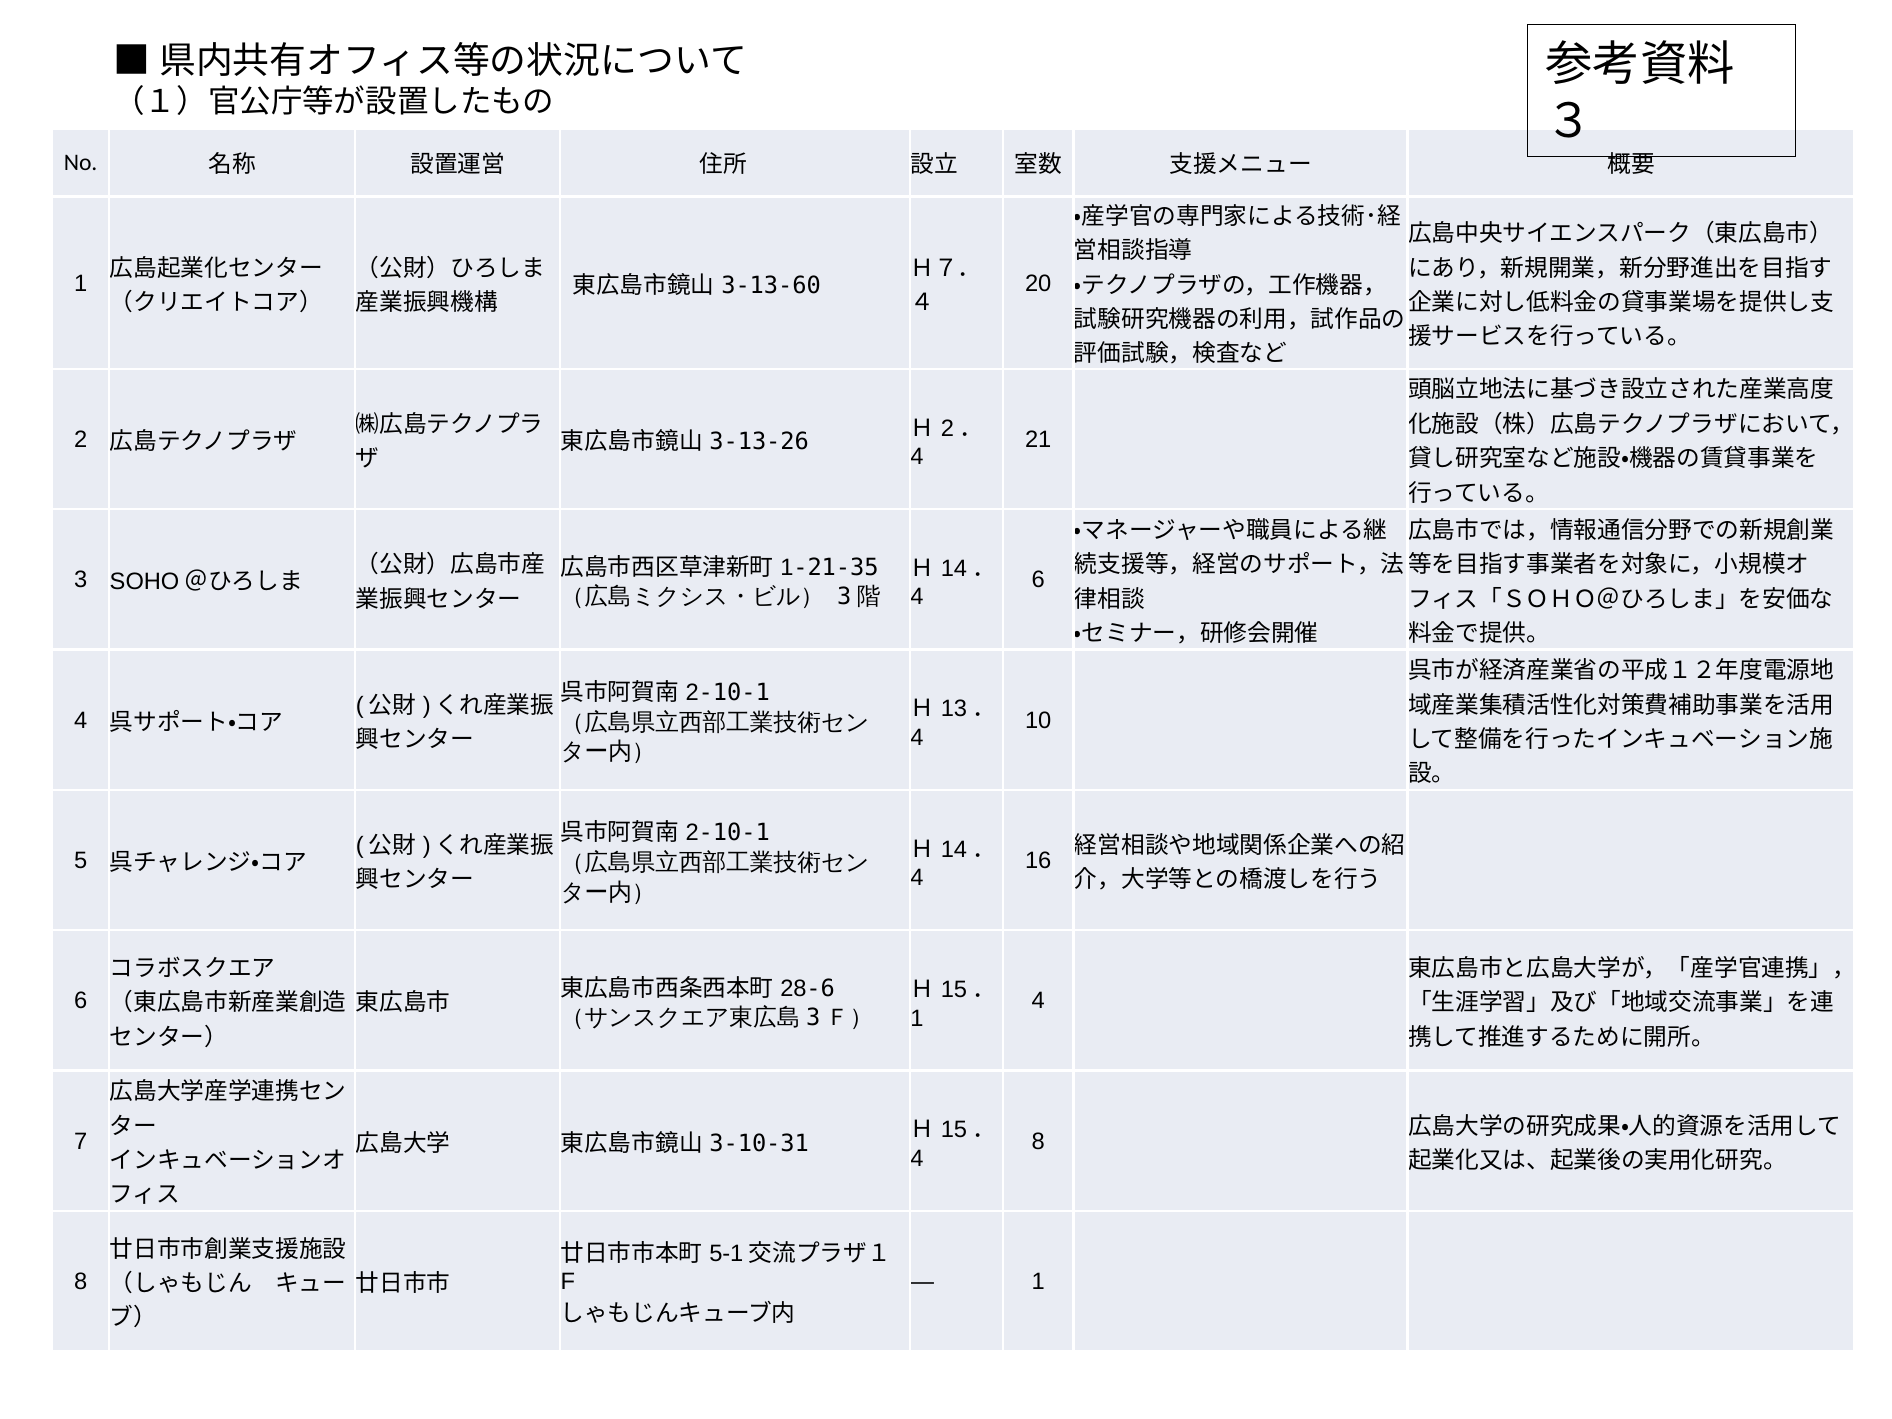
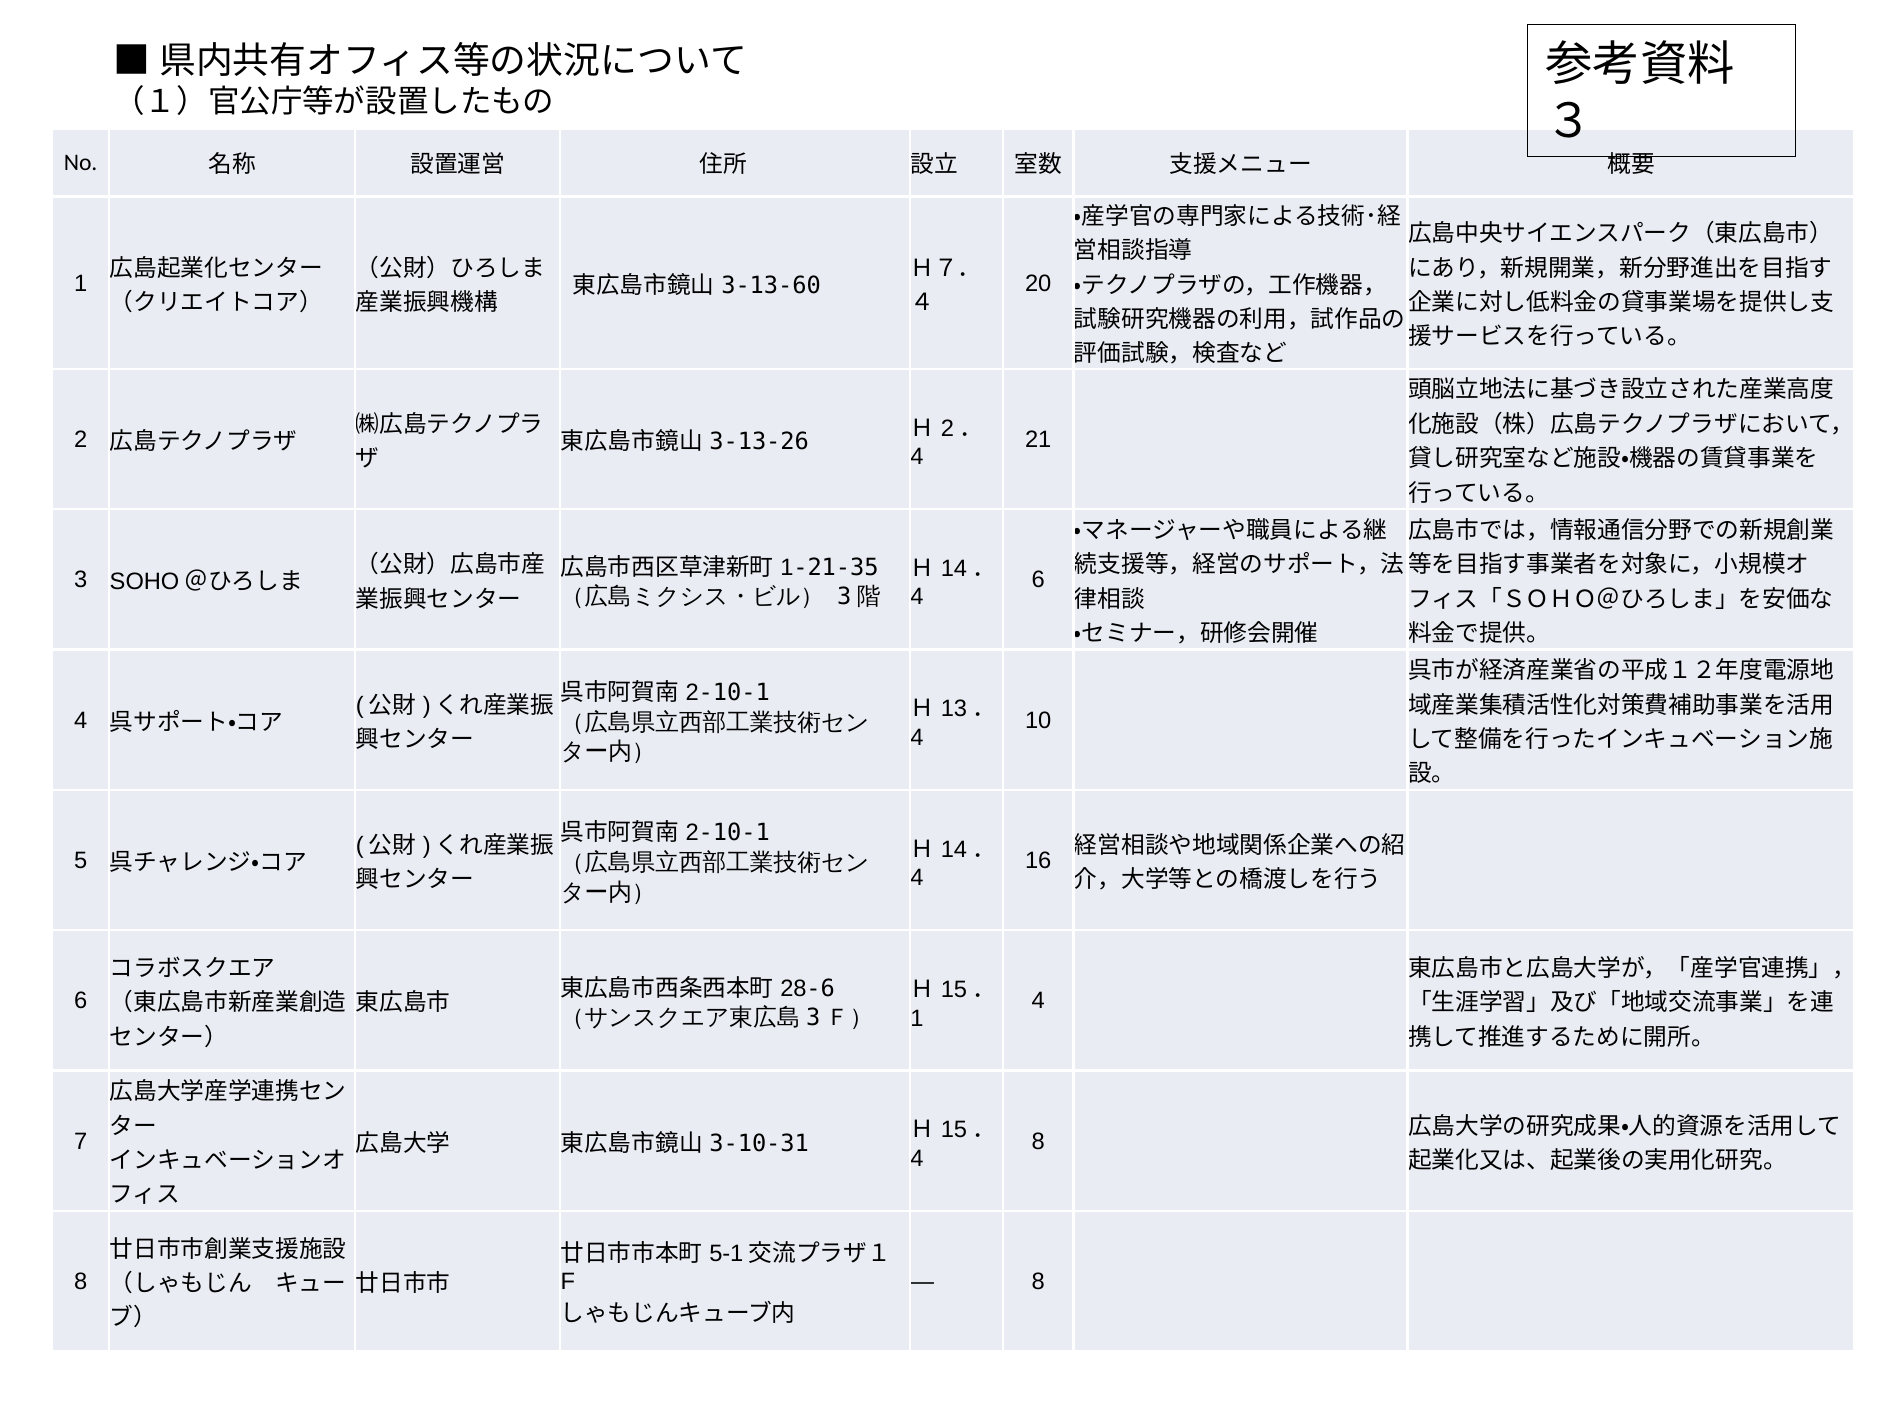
1 at (1038, 1282): 1 -> 8
